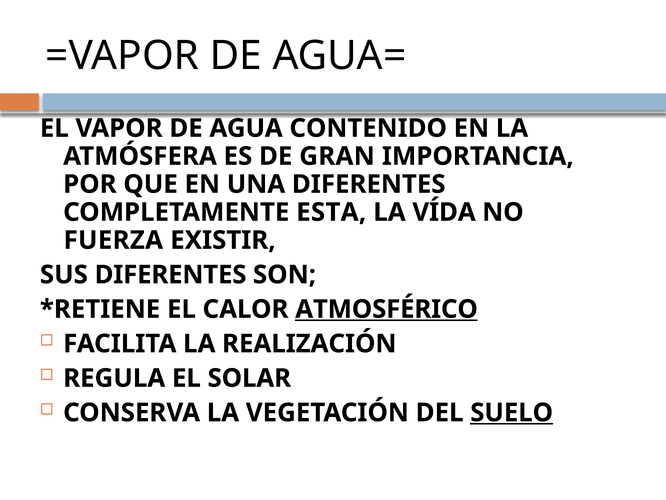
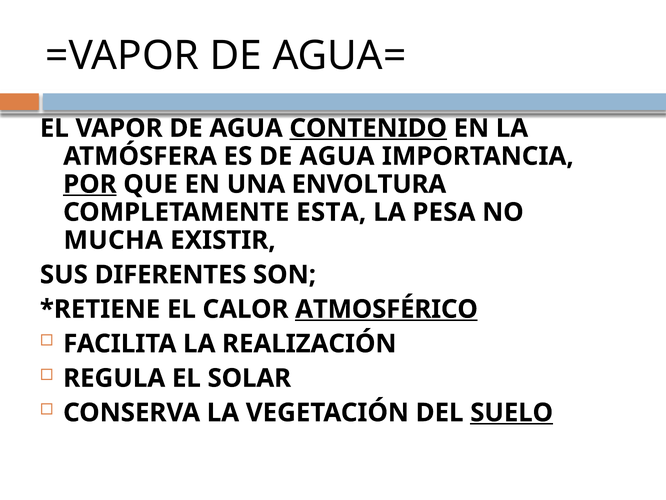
CONTENIDO underline: none -> present
ES DE GRAN: GRAN -> AGUA
POR underline: none -> present
UNA DIFERENTES: DIFERENTES -> ENVOLTURA
VÍDA: VÍDA -> PESA
FUERZA: FUERZA -> MUCHA
